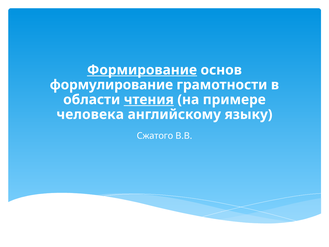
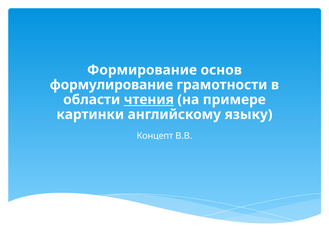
Формирование underline: present -> none
человека: человека -> картинки
Сжатого: Сжатого -> Концепт
